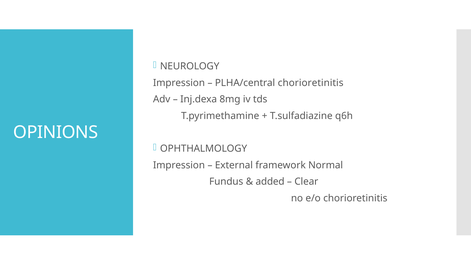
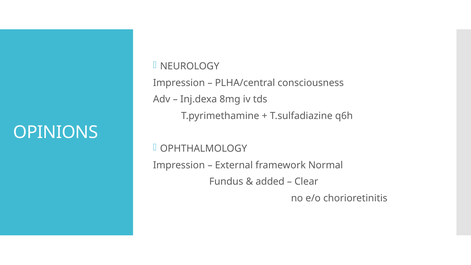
PLHA/central chorioretinitis: chorioretinitis -> consciousness
